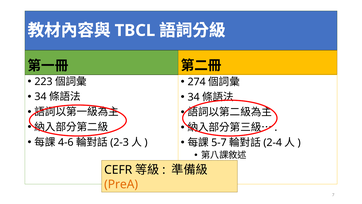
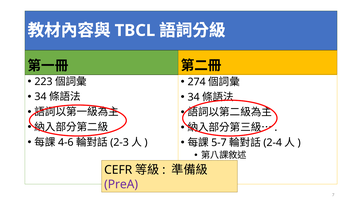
PreA colour: orange -> purple
